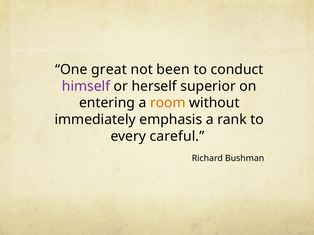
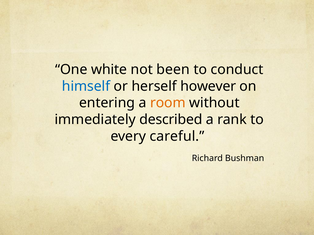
great: great -> white
himself colour: purple -> blue
superior: superior -> however
emphasis: emphasis -> described
